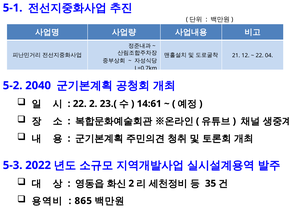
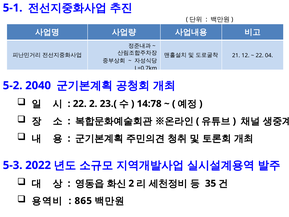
14:61: 14:61 -> 14:78
